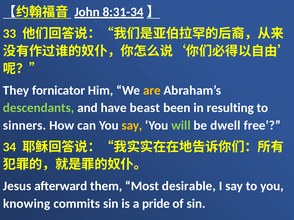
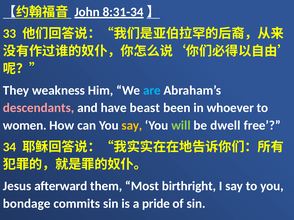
fornicator: fornicator -> weakness
are colour: yellow -> light blue
descendants colour: light green -> pink
resulting: resulting -> whoever
sinners: sinners -> women
desirable: desirable -> birthright
knowing: knowing -> bondage
